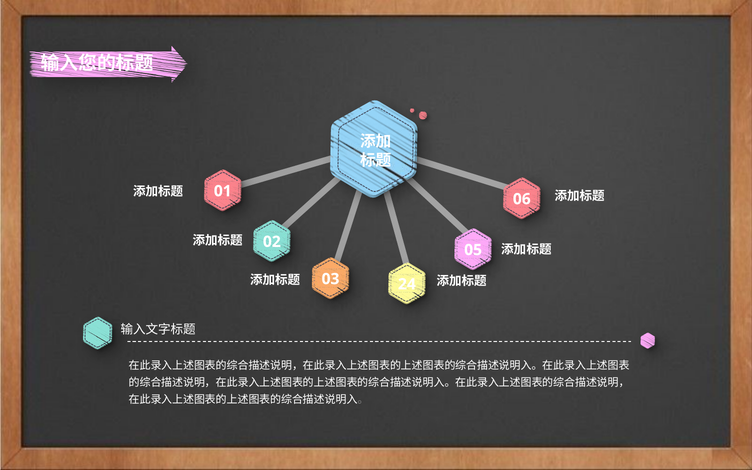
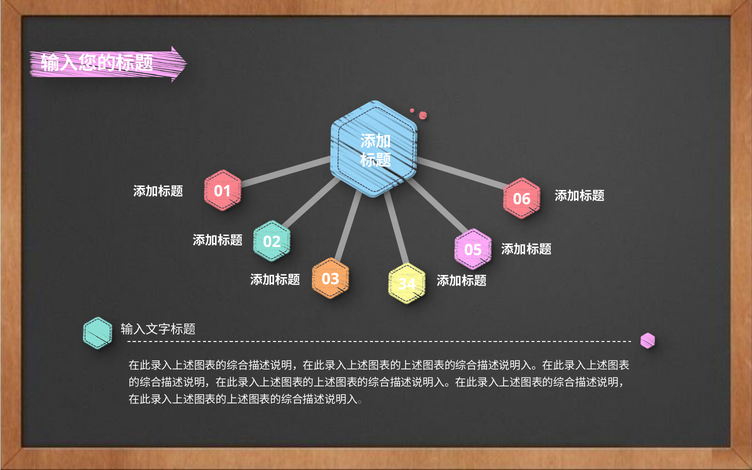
24: 24 -> 34
